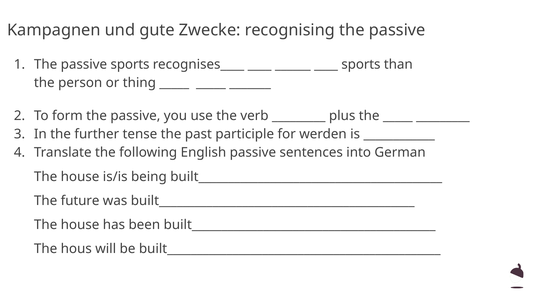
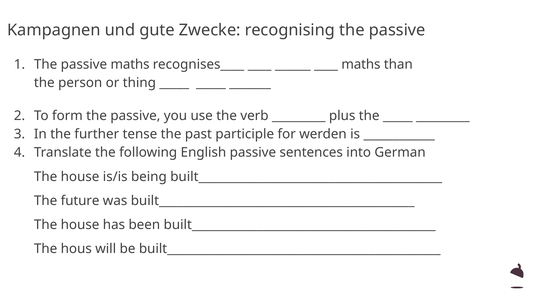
passive sports: sports -> maths
sports at (361, 64): sports -> maths
